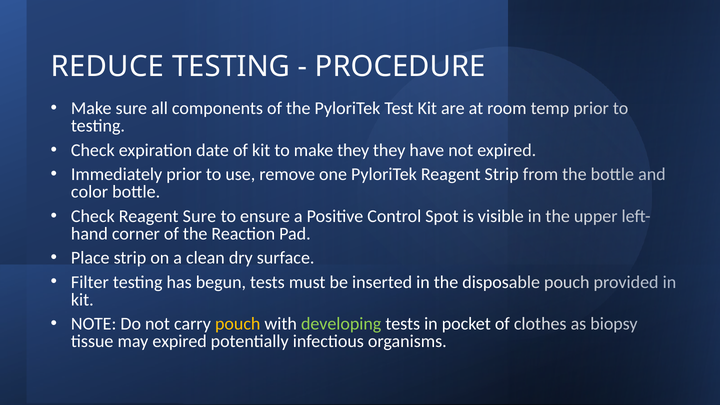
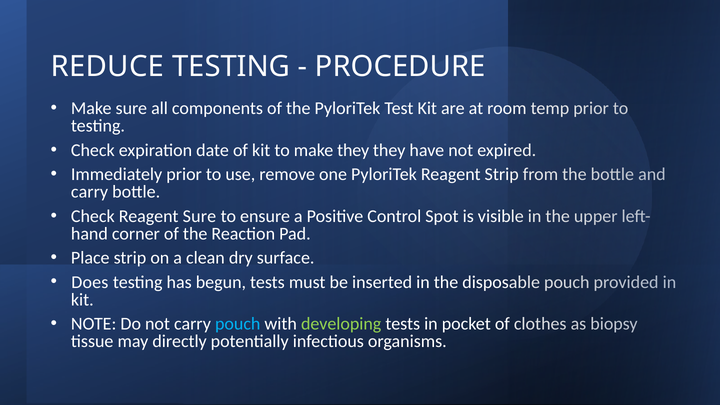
color at (90, 192): color -> carry
Filter: Filter -> Does
pouch at (238, 324) colour: yellow -> light blue
may expired: expired -> directly
